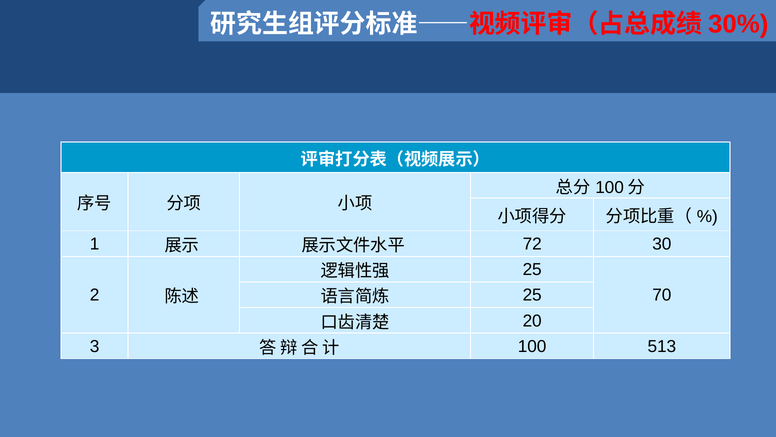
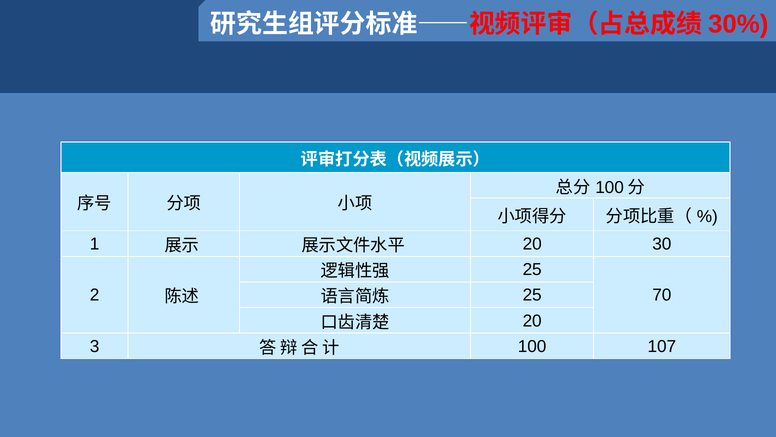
72 at (532, 244): 72 -> 20
513: 513 -> 107
